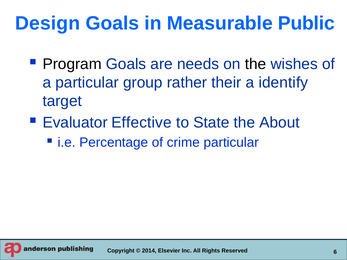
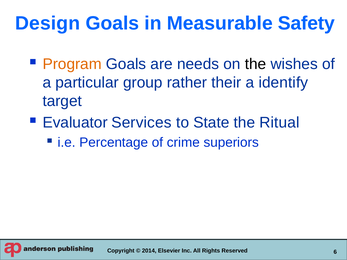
Public: Public -> Safety
Program colour: black -> orange
Effective: Effective -> Services
About: About -> Ritual
crime particular: particular -> superiors
